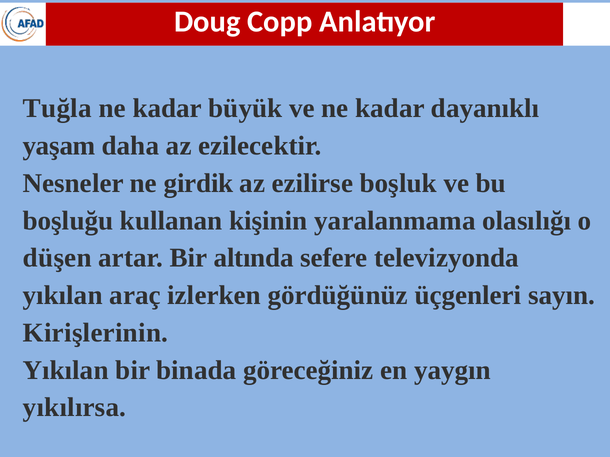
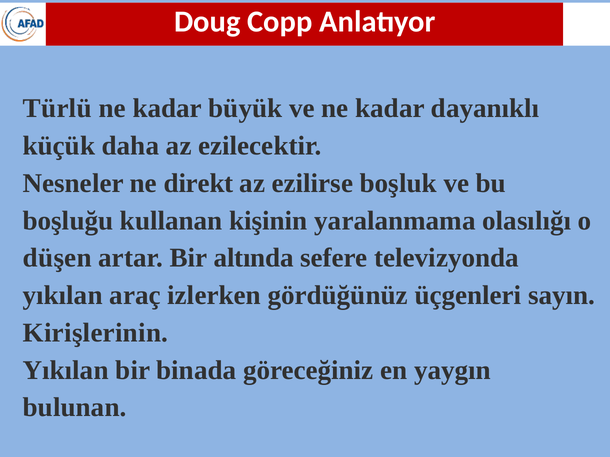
Tuğla: Tuğla -> Türlü
yaşam: yaşam -> küçük
girdik: girdik -> direkt
yıkılırsa: yıkılırsa -> bulunan
